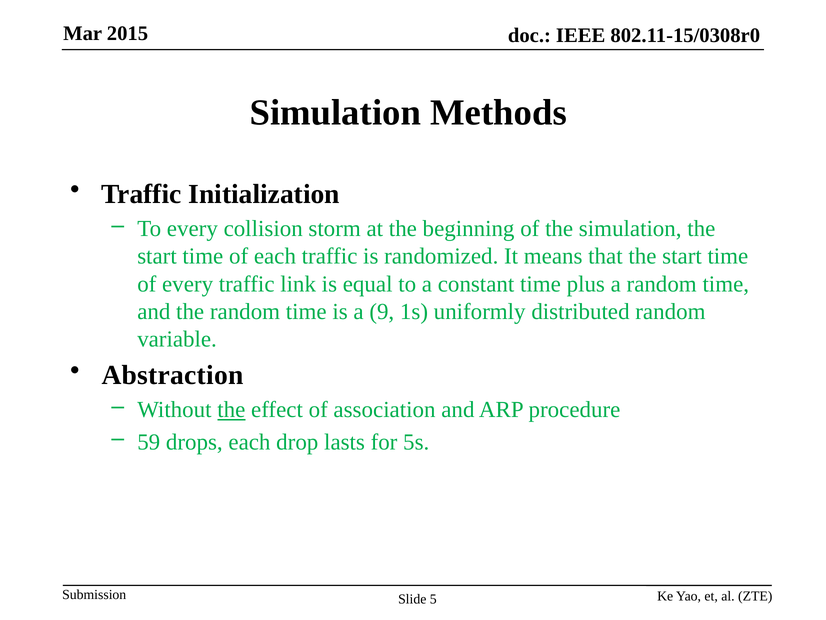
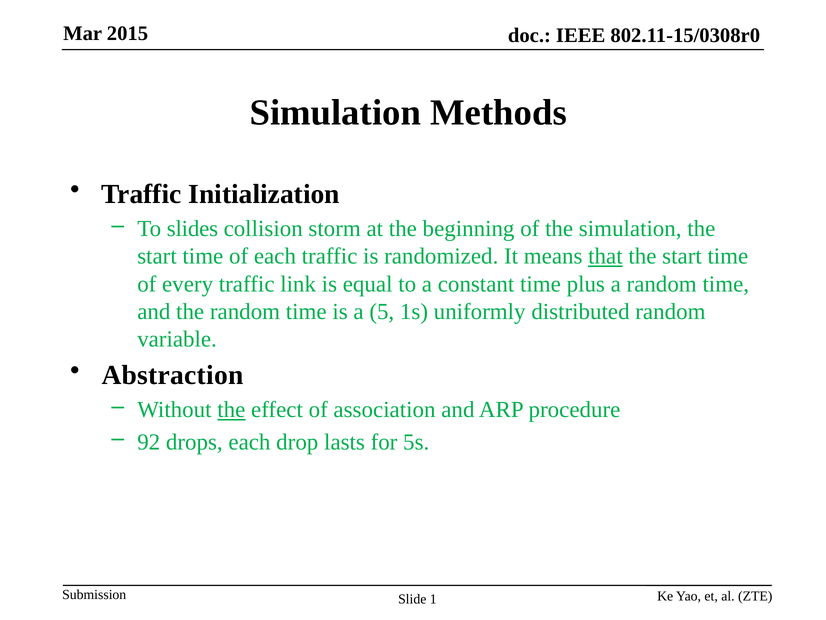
To every: every -> slides
that underline: none -> present
9: 9 -> 5
59: 59 -> 92
5: 5 -> 1
